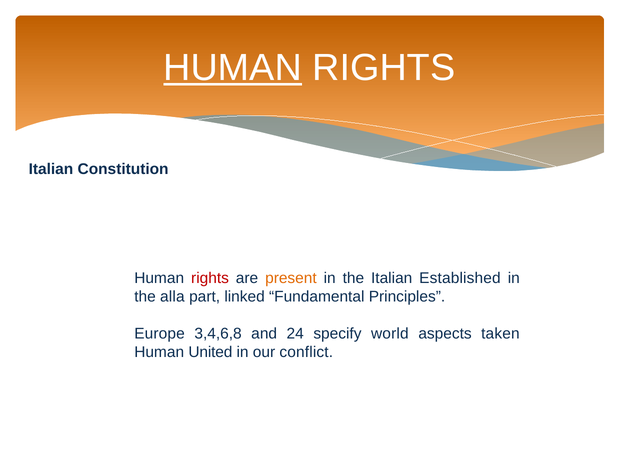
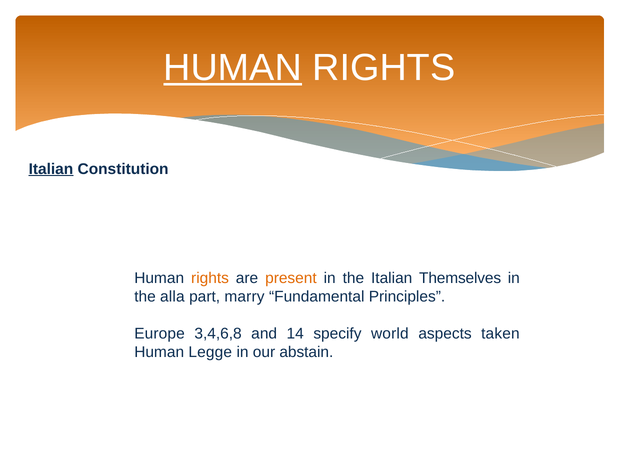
Italian at (51, 169) underline: none -> present
rights at (210, 278) colour: red -> orange
Established: Established -> Themselves
linked: linked -> marry
24: 24 -> 14
United: United -> Legge
conflict: conflict -> abstain
